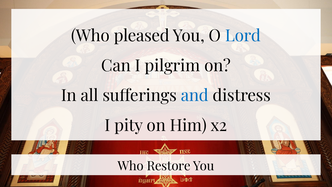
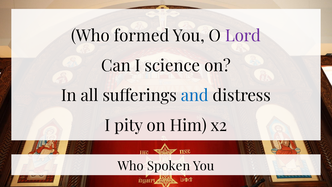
pleased: pleased -> formed
Lord colour: blue -> purple
pilgrim: pilgrim -> science
Restore: Restore -> Spoken
